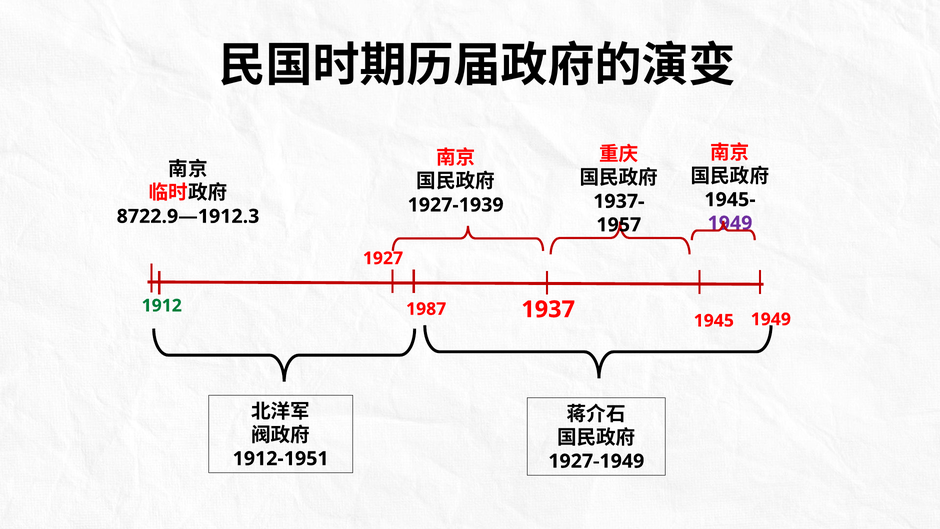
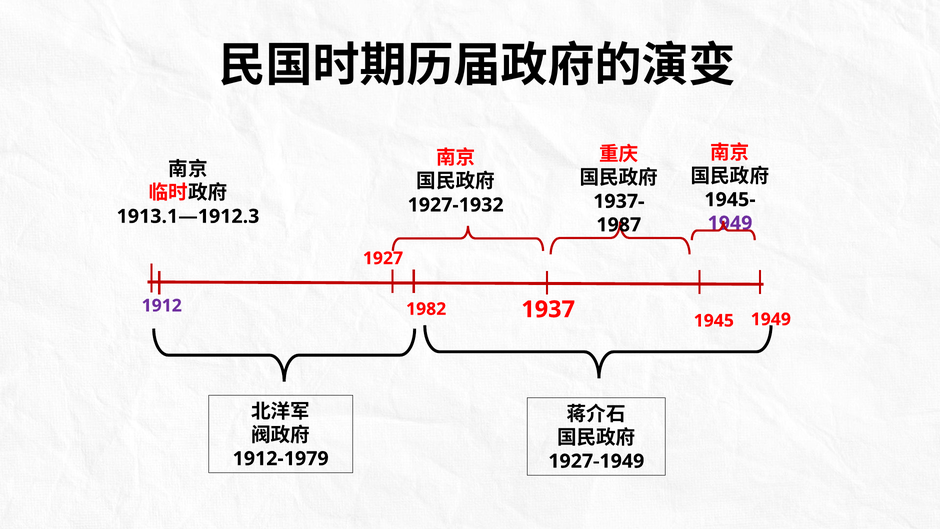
1927-1939: 1927-1939 -> 1927-1932
8722.9—1912.3: 8722.9—1912.3 -> 1913.1—1912.3
1957: 1957 -> 1987
1912 colour: green -> purple
1987: 1987 -> 1982
1912-1951: 1912-1951 -> 1912-1979
